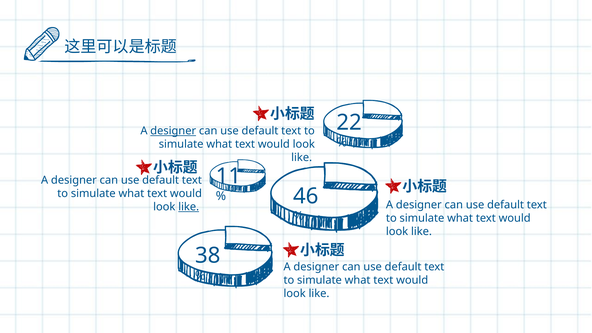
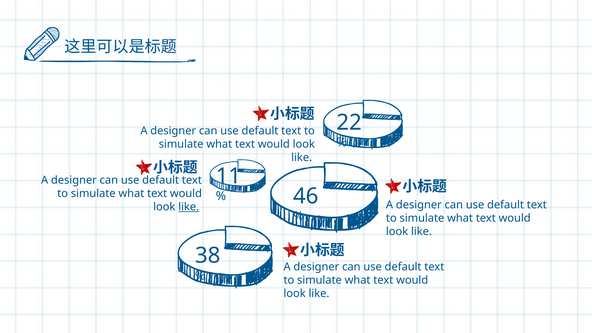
designer at (173, 131) underline: present -> none
